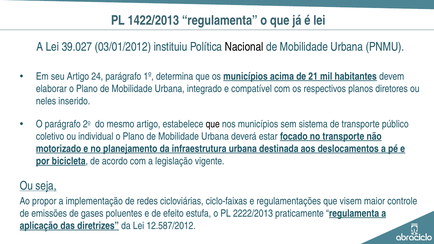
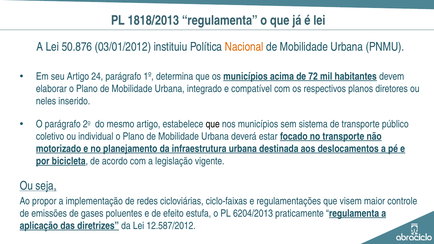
1422/2013: 1422/2013 -> 1818/2013
39.027: 39.027 -> 50.876
Nacional colour: black -> orange
21: 21 -> 72
2222/2013: 2222/2013 -> 6204/2013
